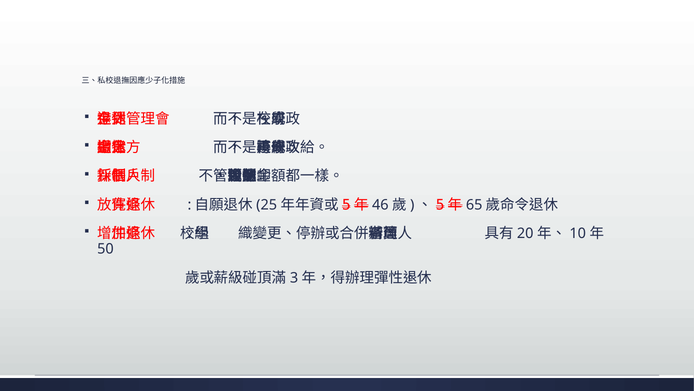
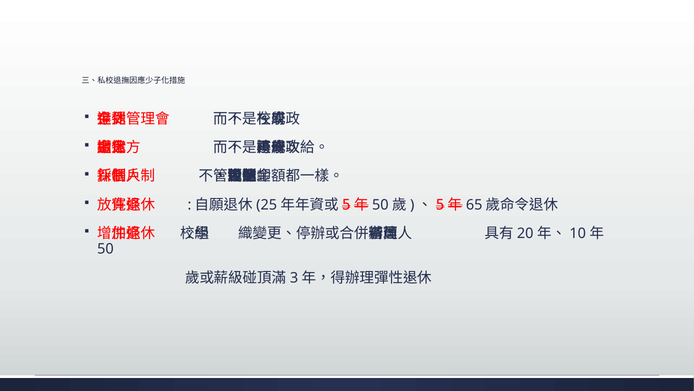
46 at (380, 204): 46 -> 50
